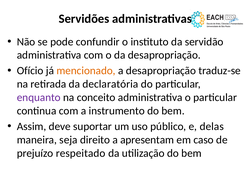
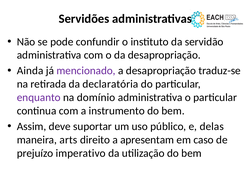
Ofício: Ofício -> Ainda
mencionado colour: orange -> purple
conceito: conceito -> domínio
seja: seja -> arts
respeitado: respeitado -> imperativo
